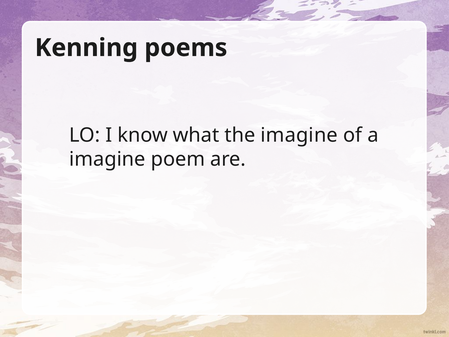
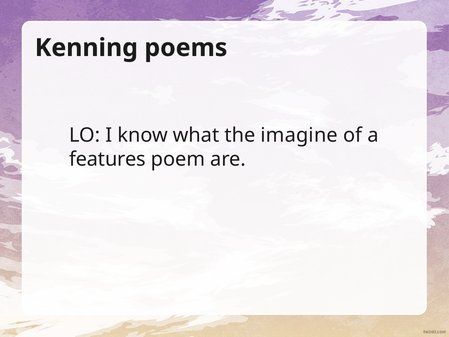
imagine at (107, 159): imagine -> features
